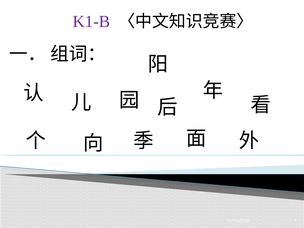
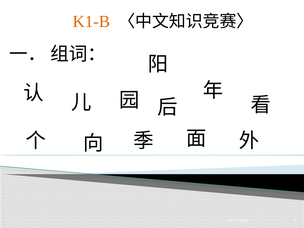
K1-B colour: purple -> orange
